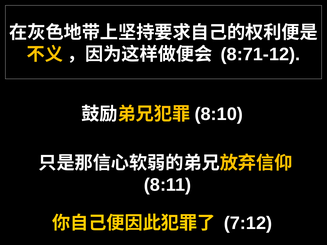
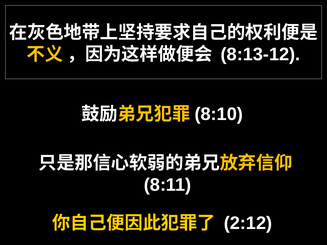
8:71-12: 8:71-12 -> 8:13-12
7:12: 7:12 -> 2:12
